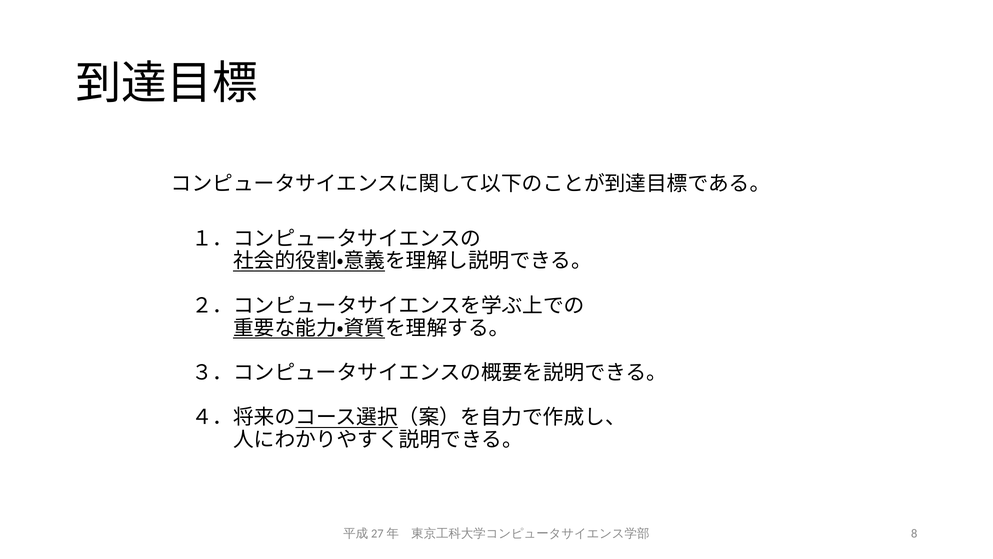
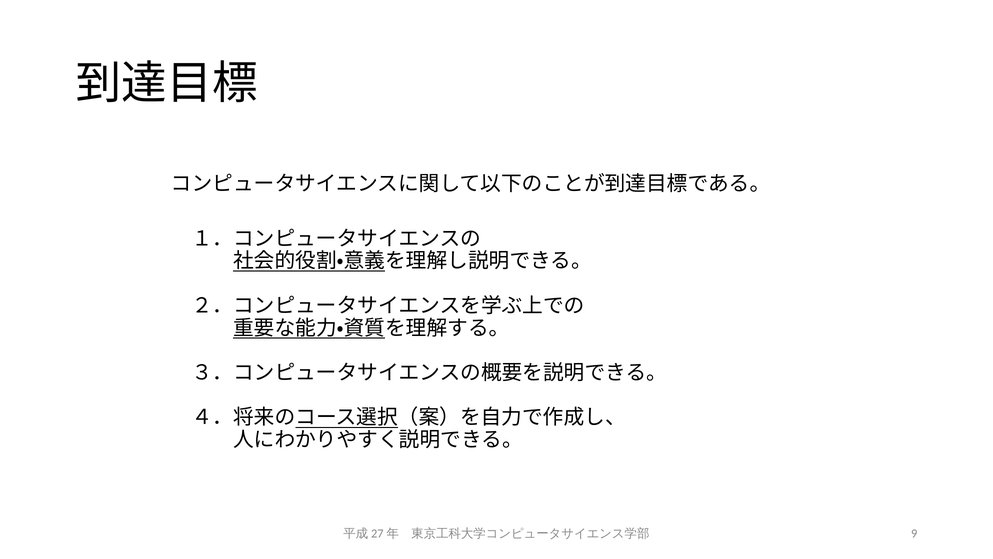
8: 8 -> 9
